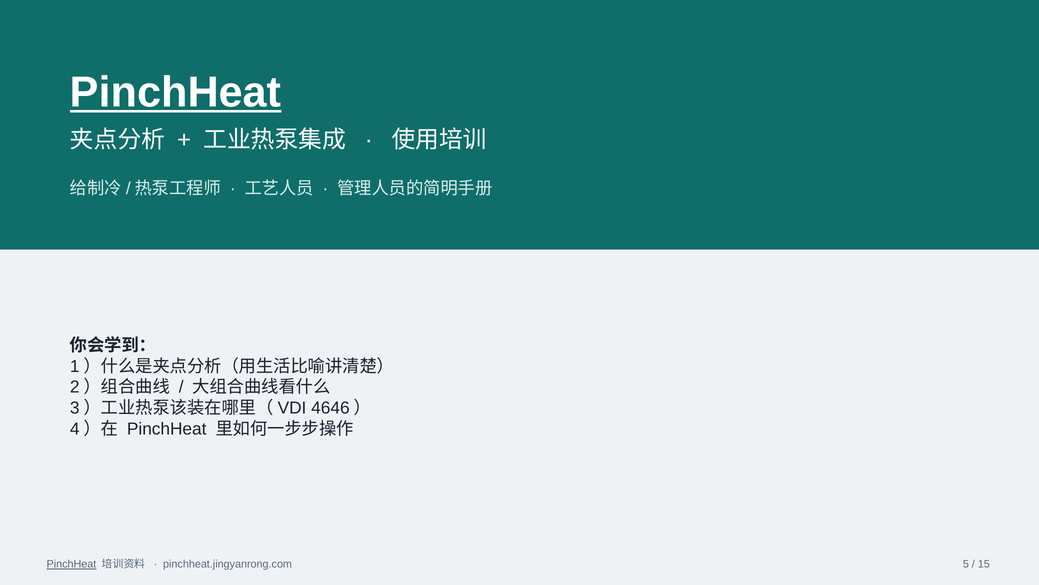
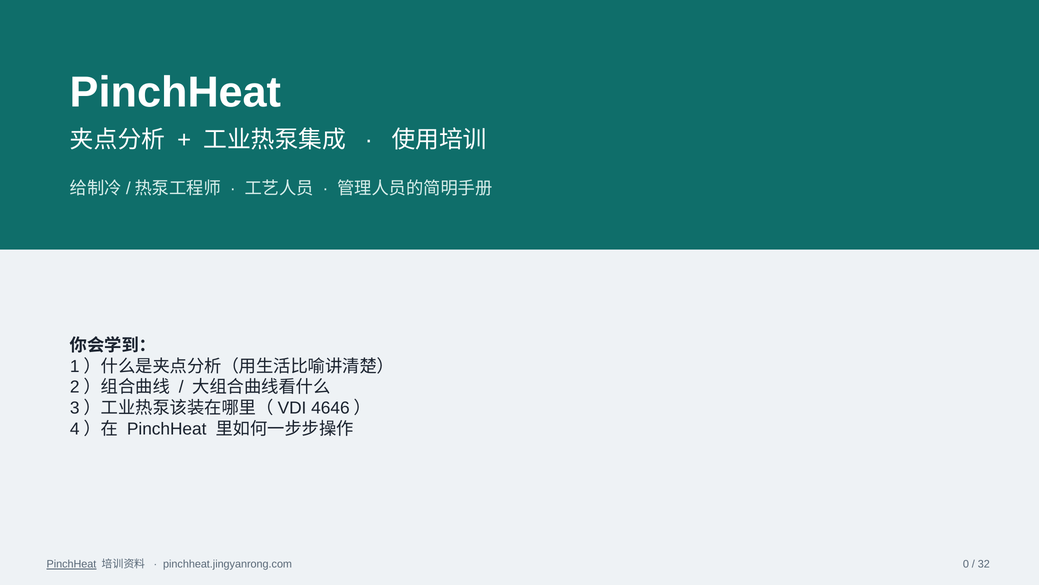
PinchHeat at (176, 93) underline: present -> none
5: 5 -> 0
15: 15 -> 32
